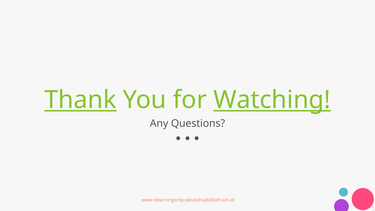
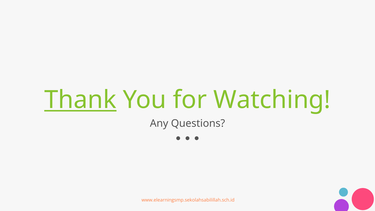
Watching underline: present -> none
